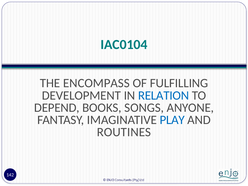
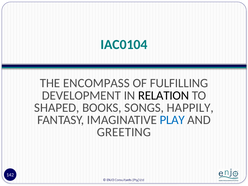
RELATION colour: blue -> black
DEPEND: DEPEND -> SHAPED
ANYONE: ANYONE -> HAPPILY
ROUTINES: ROUTINES -> GREETING
